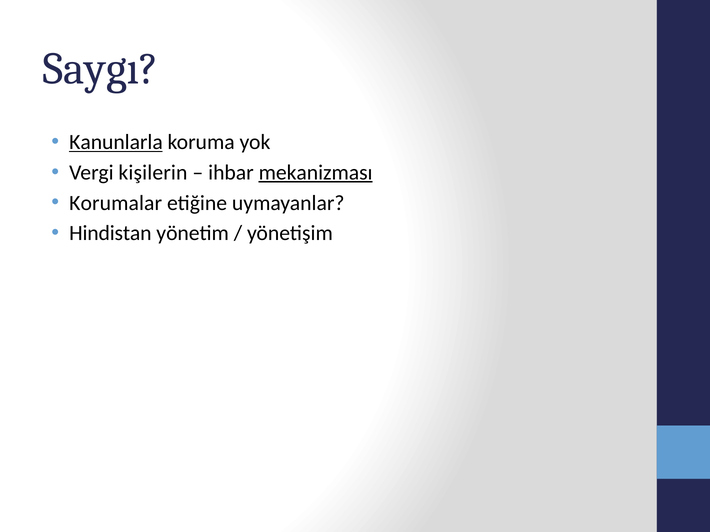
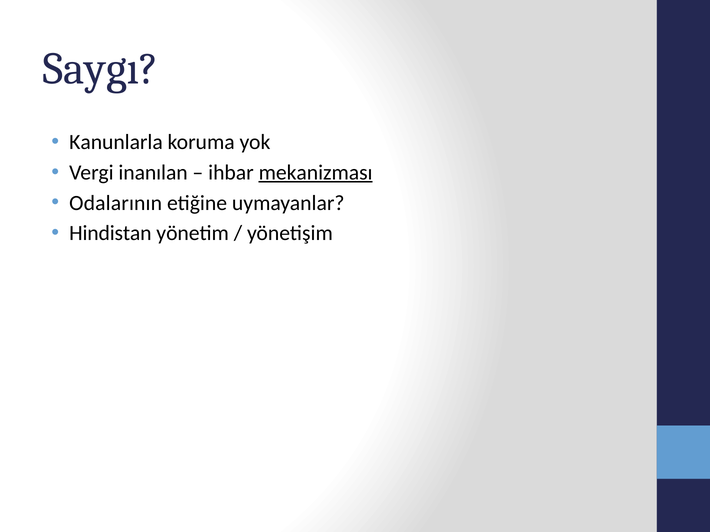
Kanunlarla underline: present -> none
kişilerin: kişilerin -> inanılan
Korumalar: Korumalar -> Odalarının
